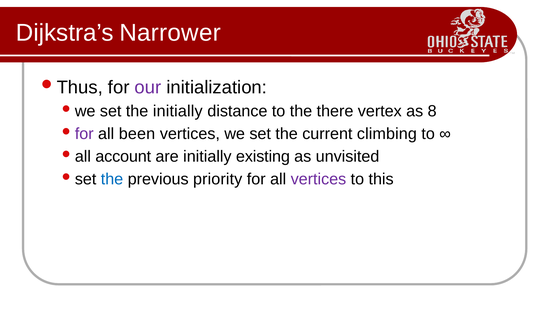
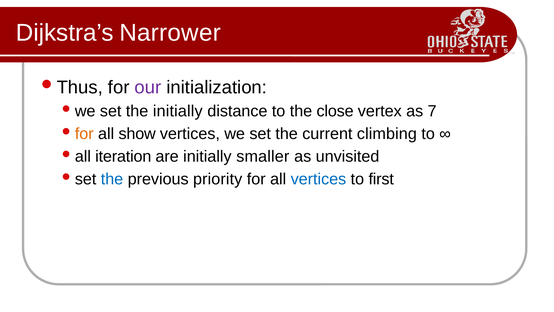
there: there -> close
8: 8 -> 7
for at (84, 134) colour: purple -> orange
been: been -> show
account: account -> iteration
existing: existing -> smaller
vertices at (318, 179) colour: purple -> blue
this: this -> first
